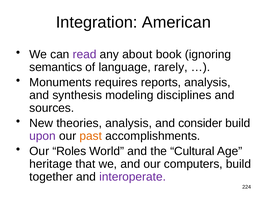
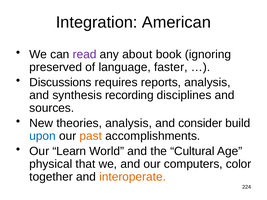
semantics: semantics -> preserved
rarely: rarely -> faster
Monuments: Monuments -> Discussions
modeling: modeling -> recording
upon colour: purple -> blue
Roles: Roles -> Learn
heritage: heritage -> physical
computers build: build -> color
interoperate colour: purple -> orange
